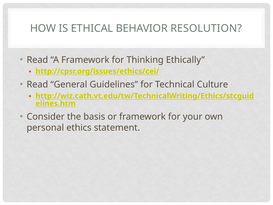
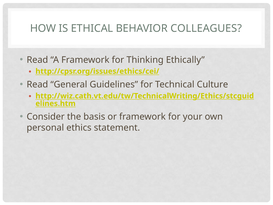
RESOLUTION: RESOLUTION -> COLLEAGUES
